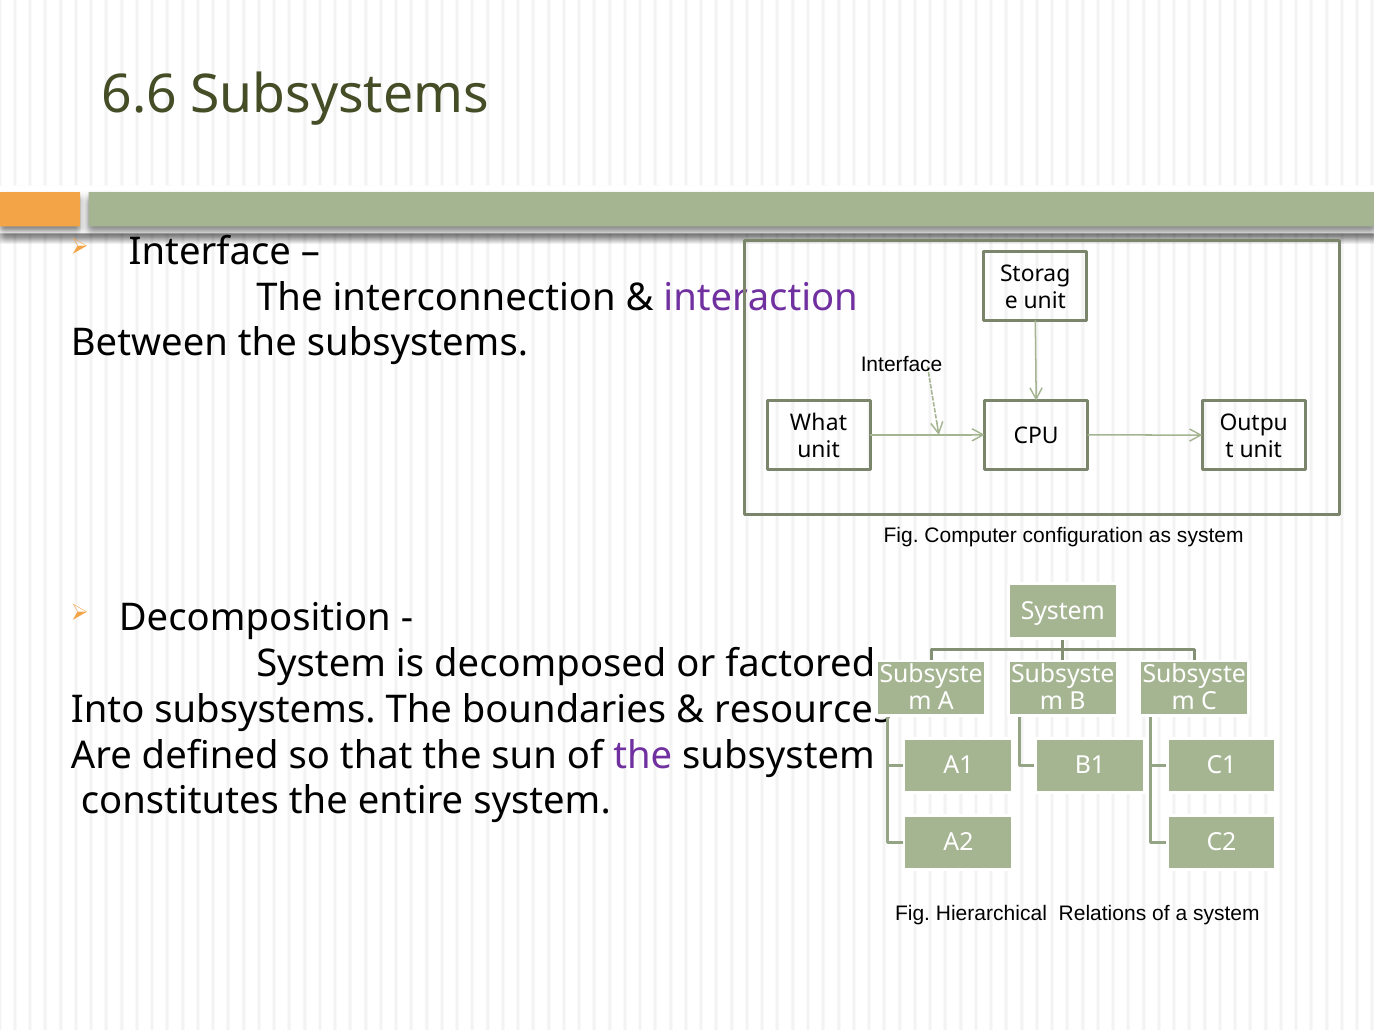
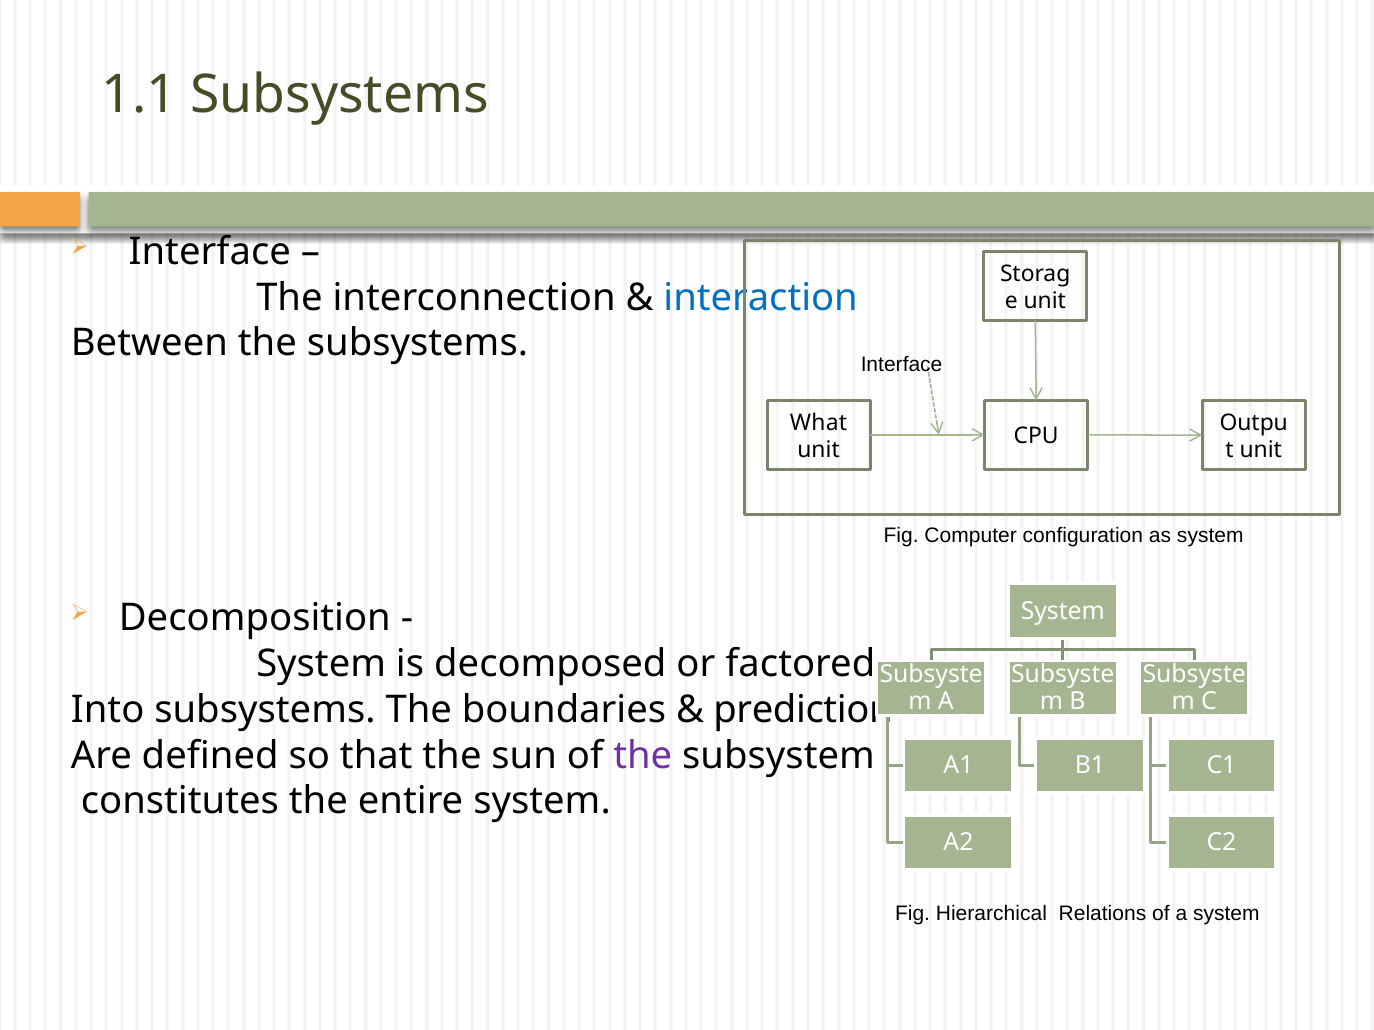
6.6: 6.6 -> 1.1
interaction colour: purple -> blue
resources: resources -> prediction
